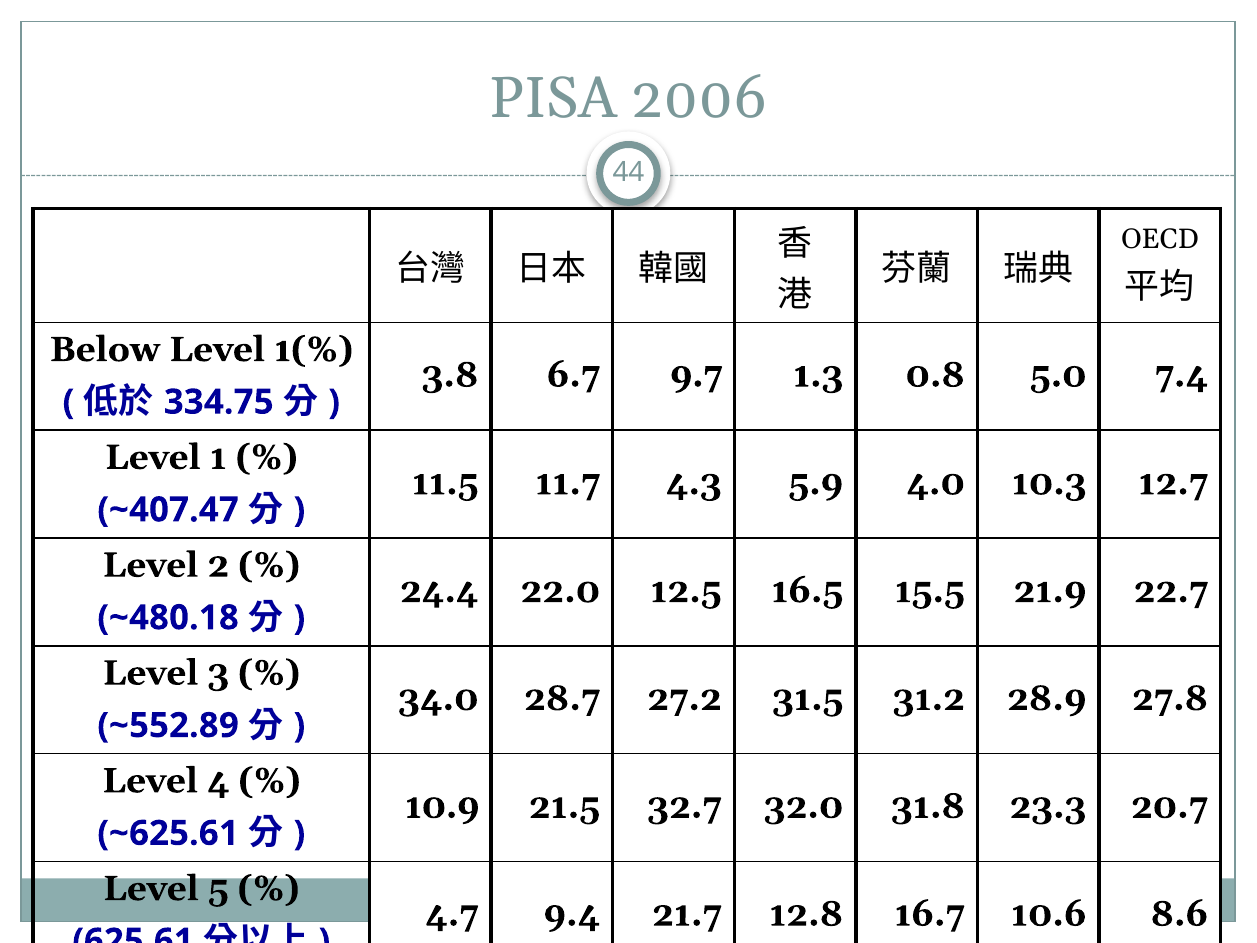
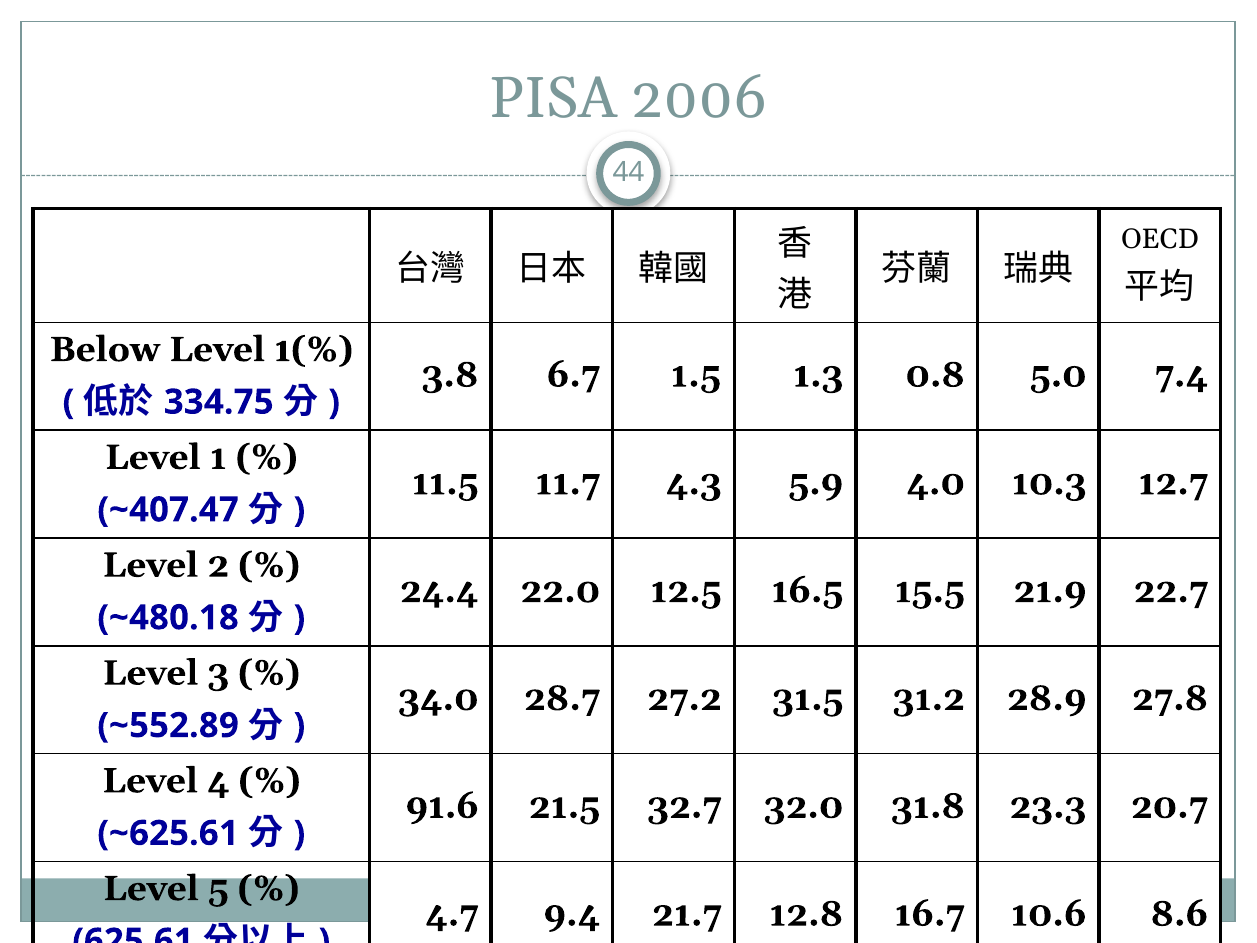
9.7: 9.7 -> 1.5
10.9: 10.9 -> 91.6
